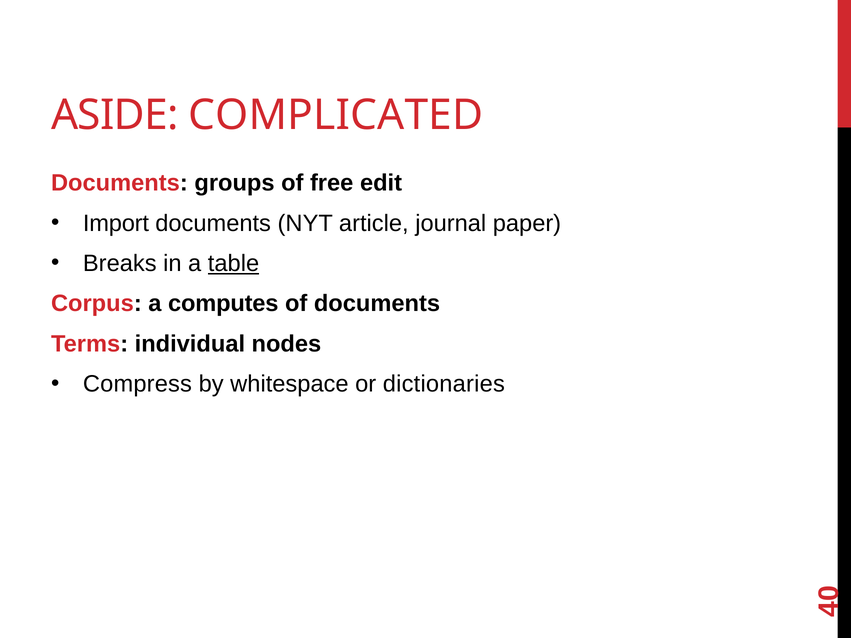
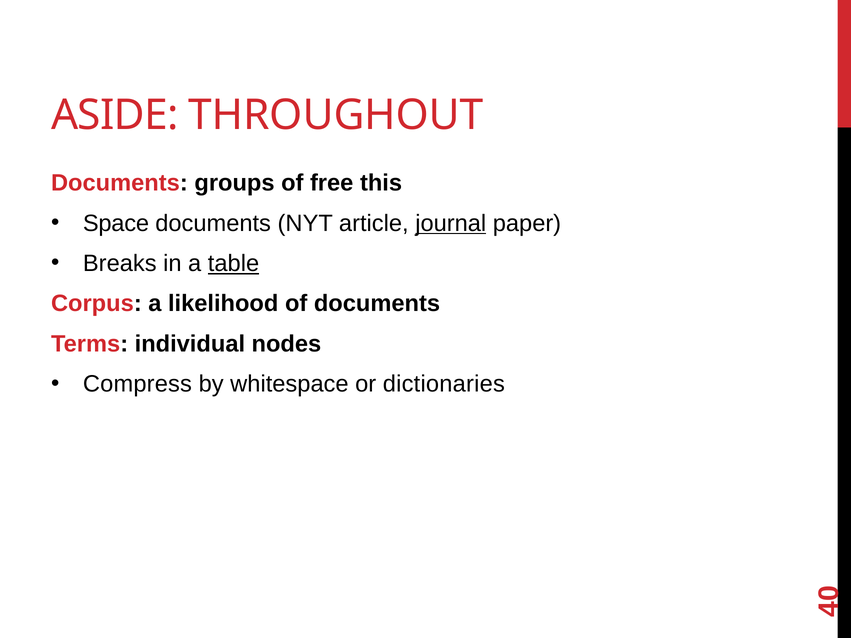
COMPLICATED: COMPLICATED -> THROUGHOUT
edit: edit -> this
Import: Import -> Space
journal underline: none -> present
computes: computes -> likelihood
